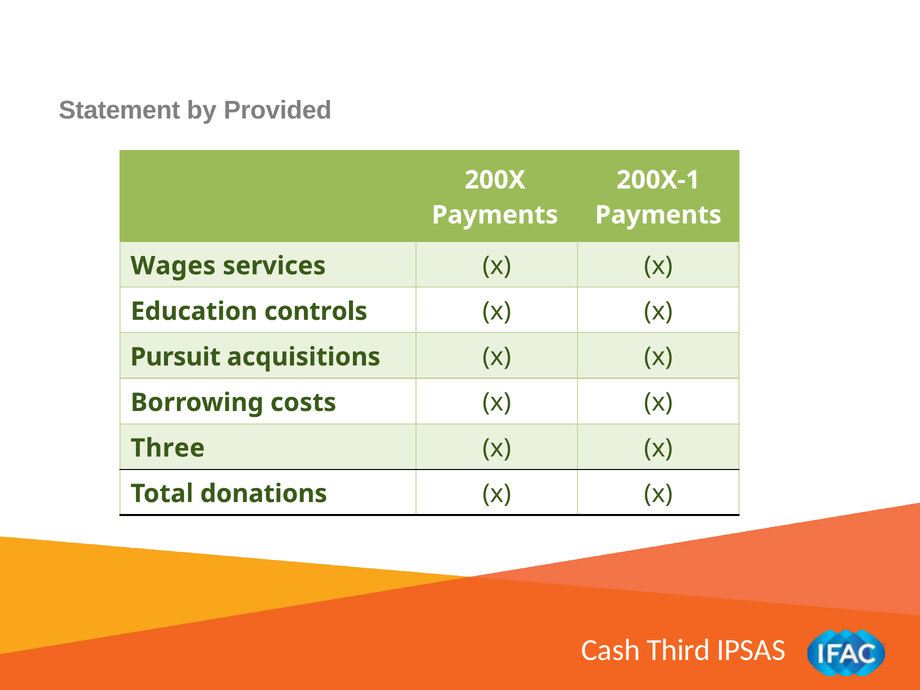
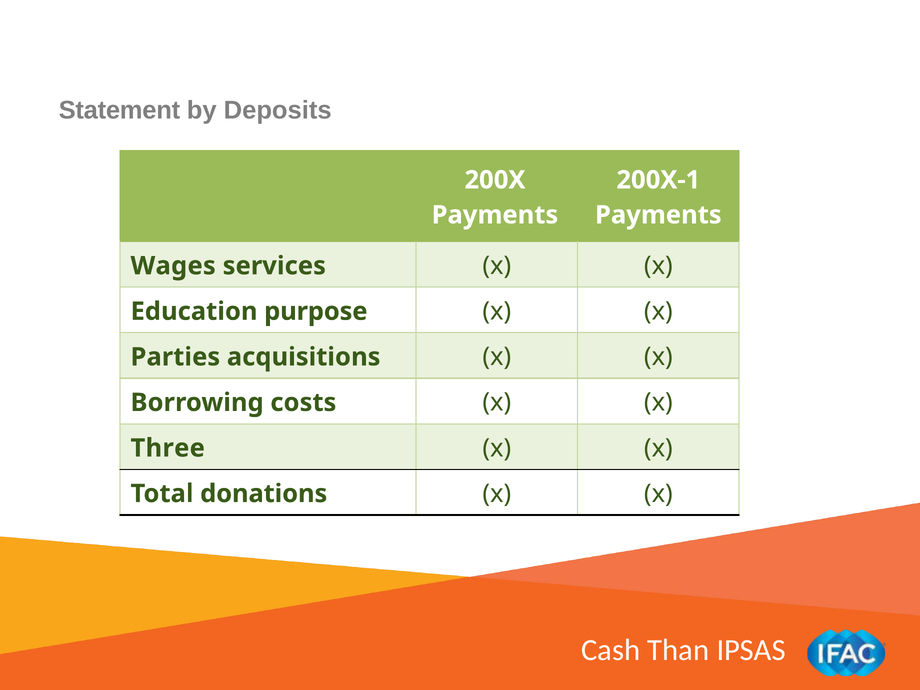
Provided: Provided -> Deposits
controls: controls -> purpose
Pursuit: Pursuit -> Parties
Third: Third -> Than
